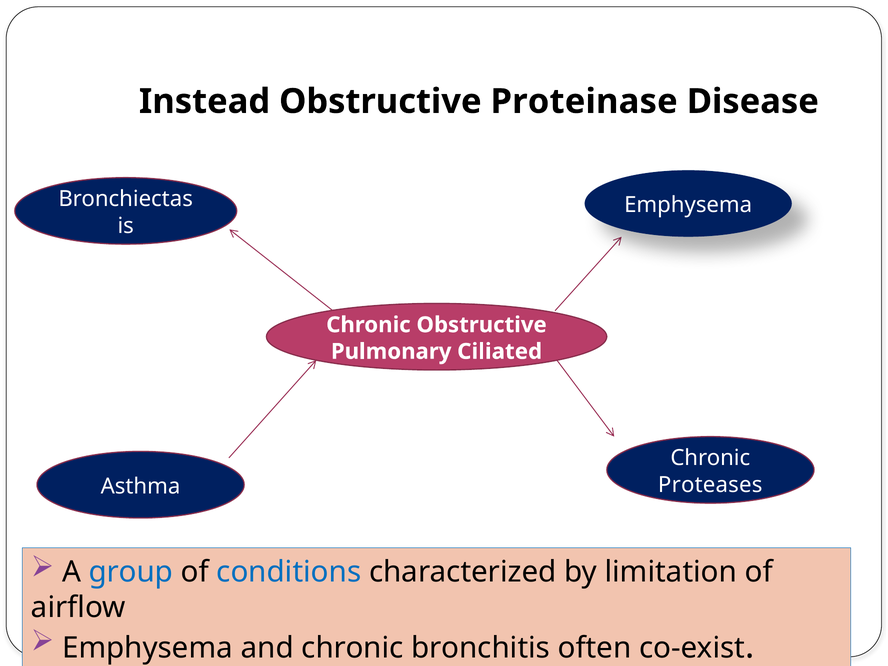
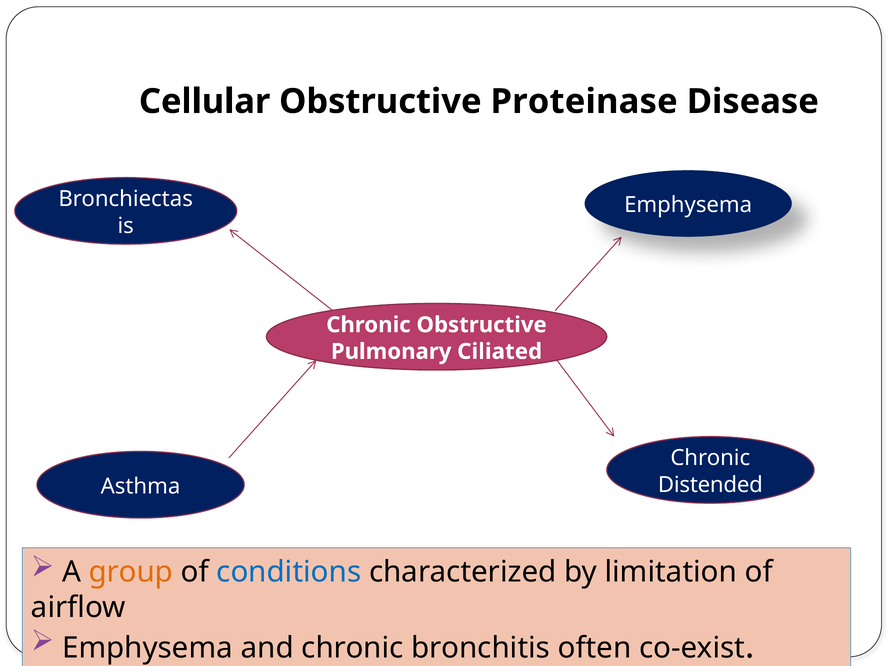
Instead: Instead -> Cellular
Proteases: Proteases -> Distended
group colour: blue -> orange
